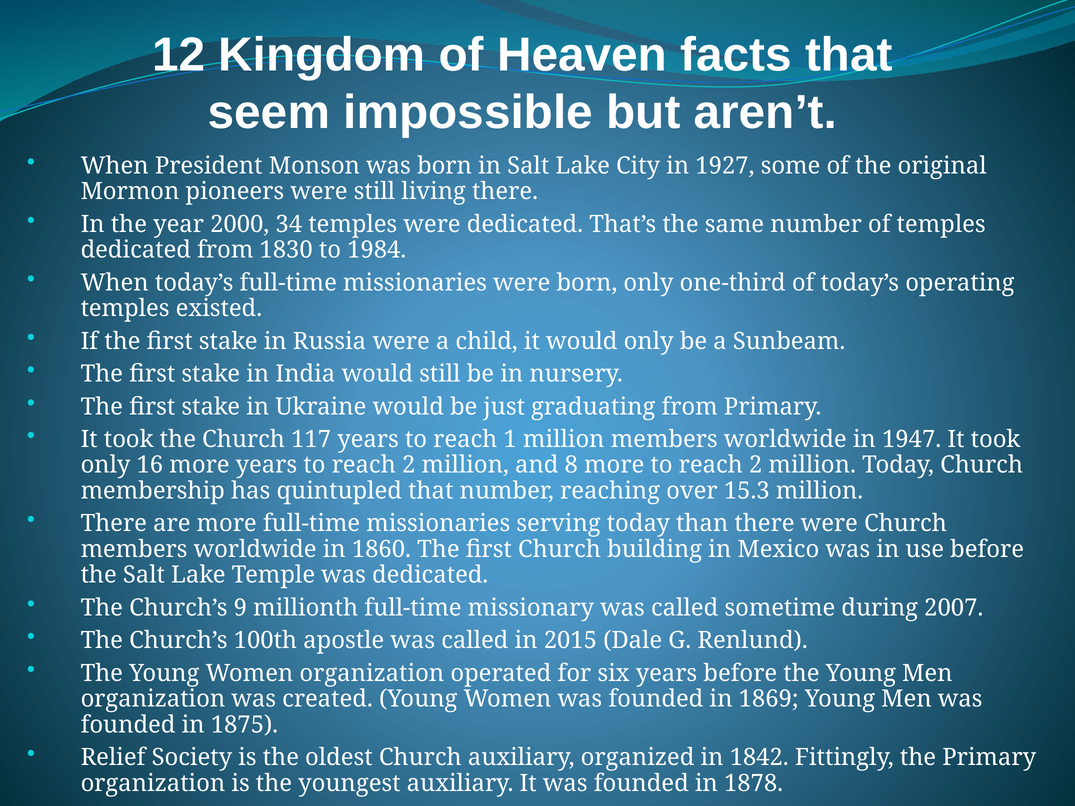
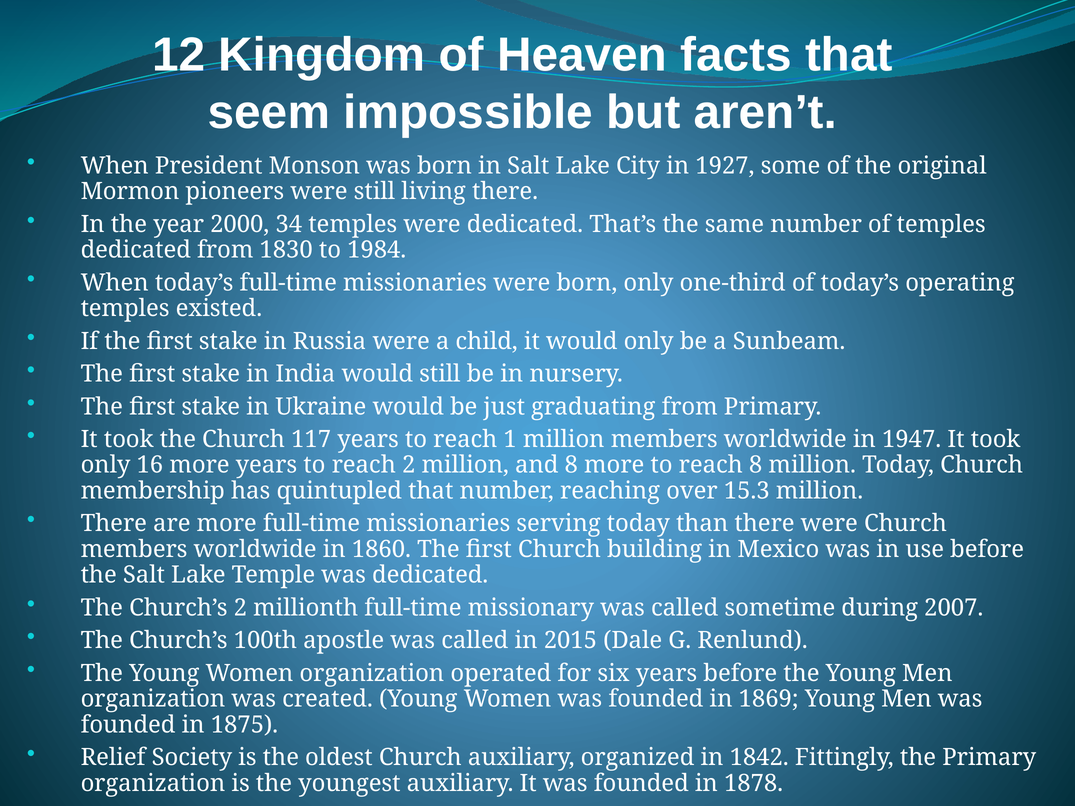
more to reach 2: 2 -> 8
Church’s 9: 9 -> 2
